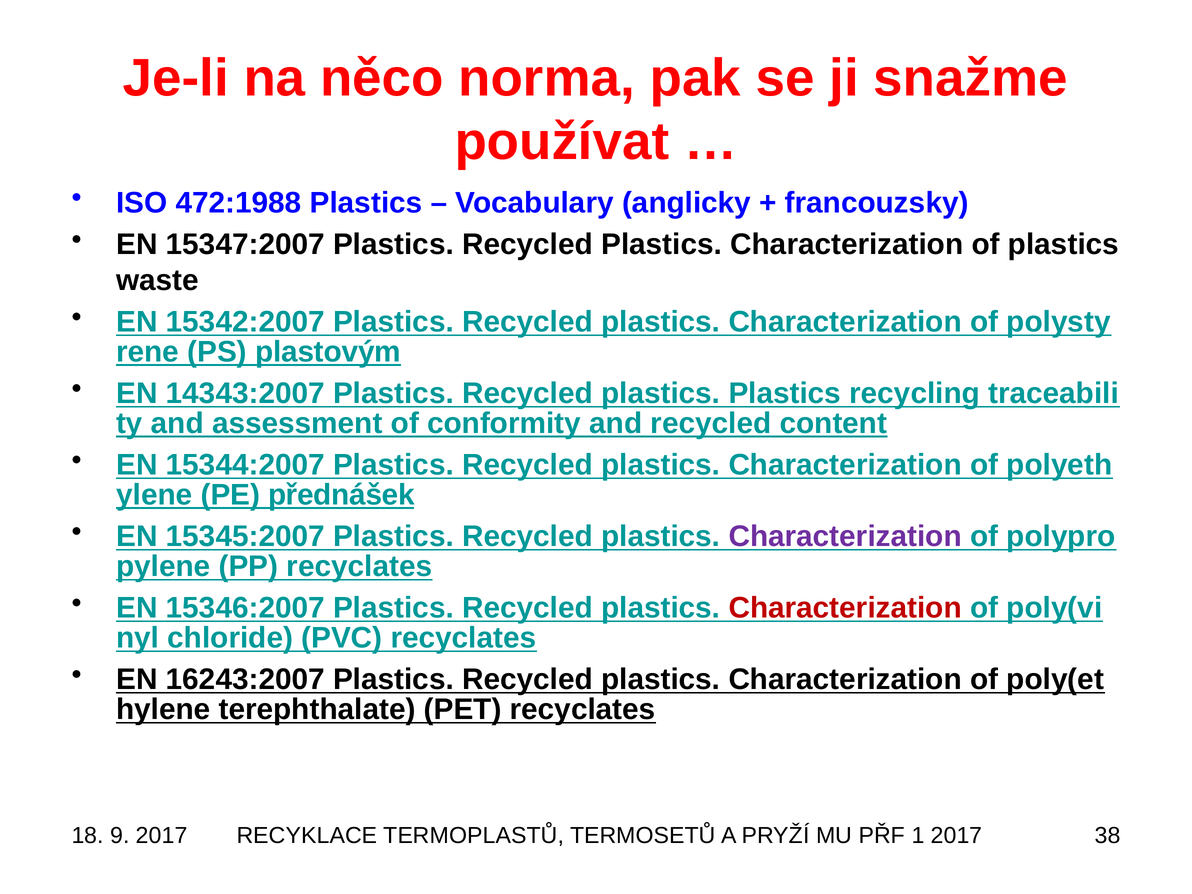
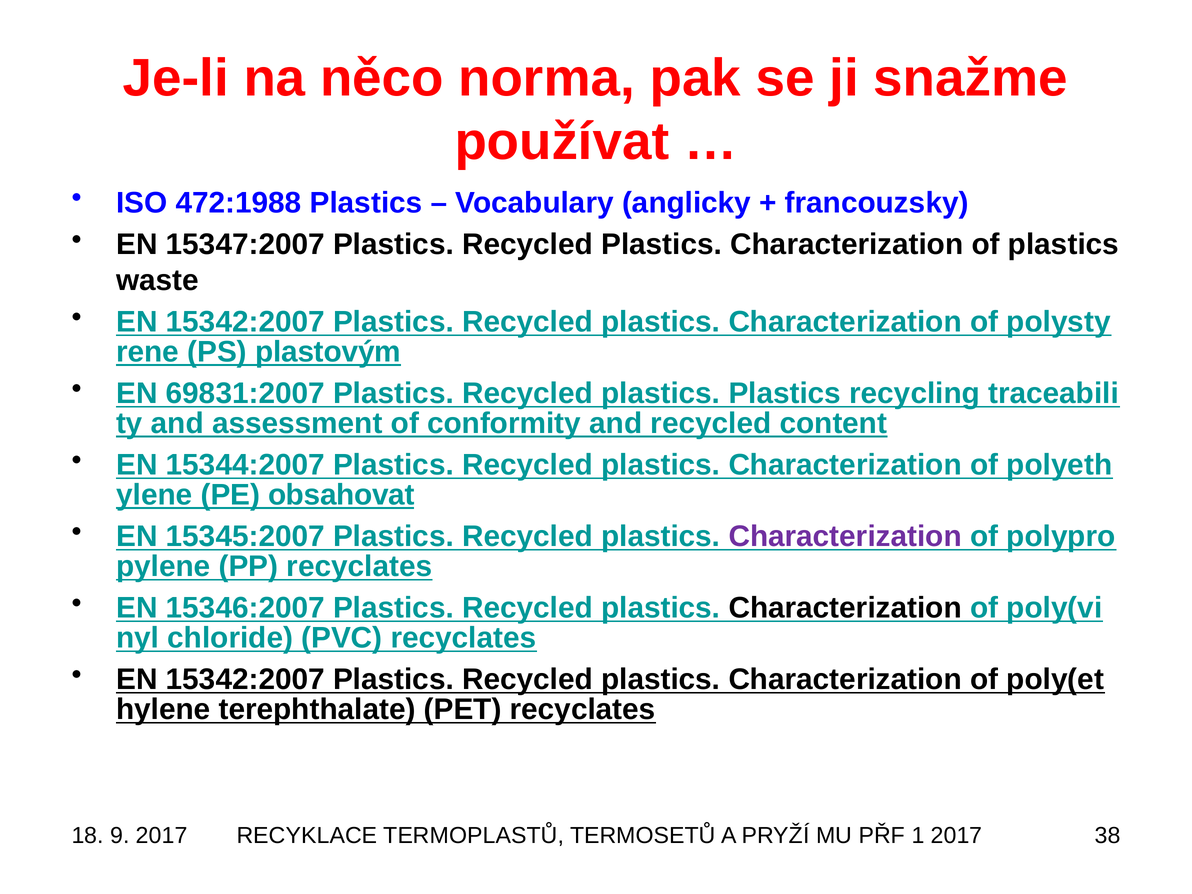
14343:2007: 14343:2007 -> 69831:2007
přednášek: přednášek -> obsahovat
Characterization at (845, 608) colour: red -> black
16243:2007 at (245, 680): 16243:2007 -> 15342:2007
